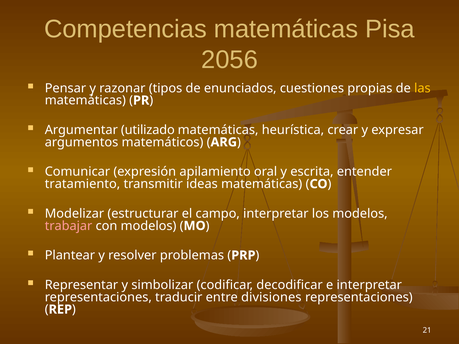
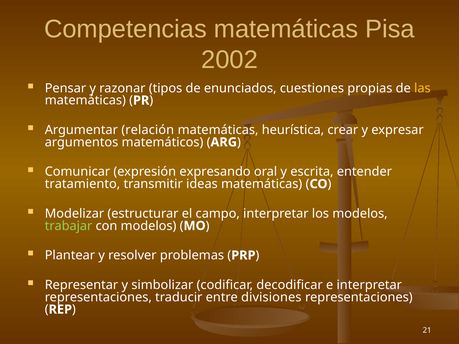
2056: 2056 -> 2002
utilizado: utilizado -> relación
apilamiento: apilamiento -> expresando
trabajar colour: pink -> light green
